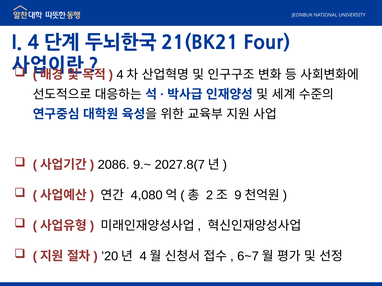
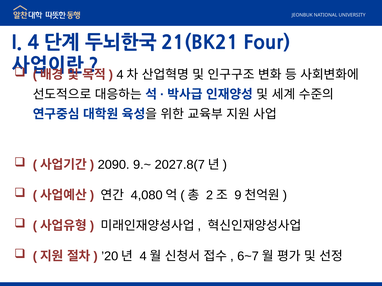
2086: 2086 -> 2090
